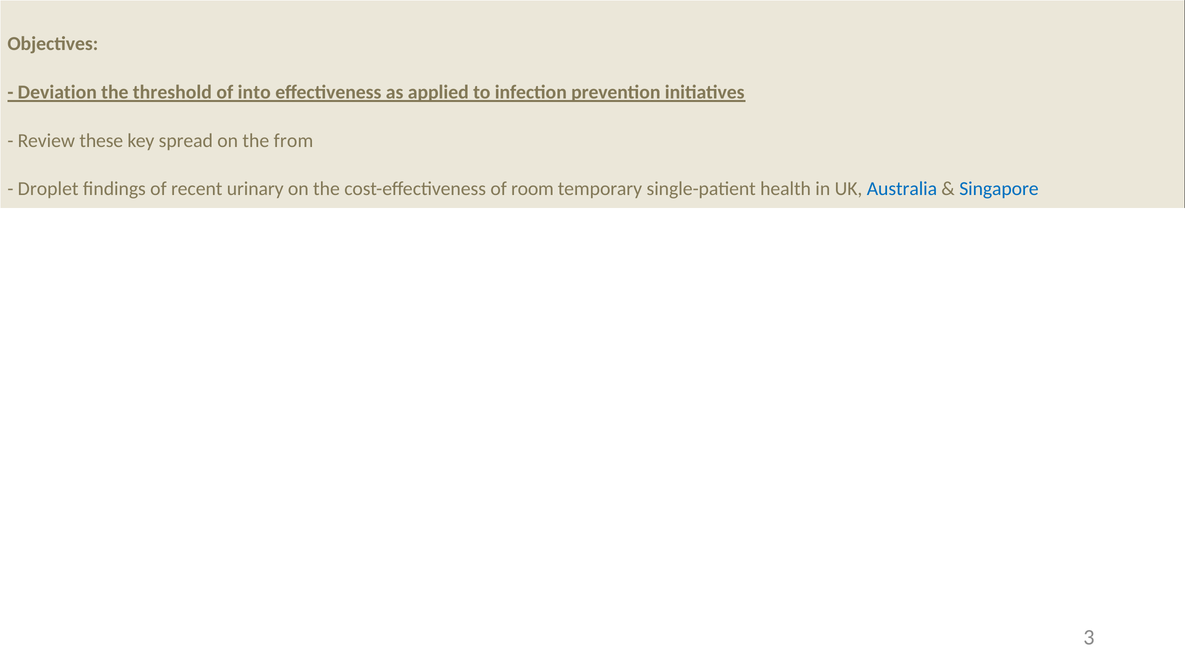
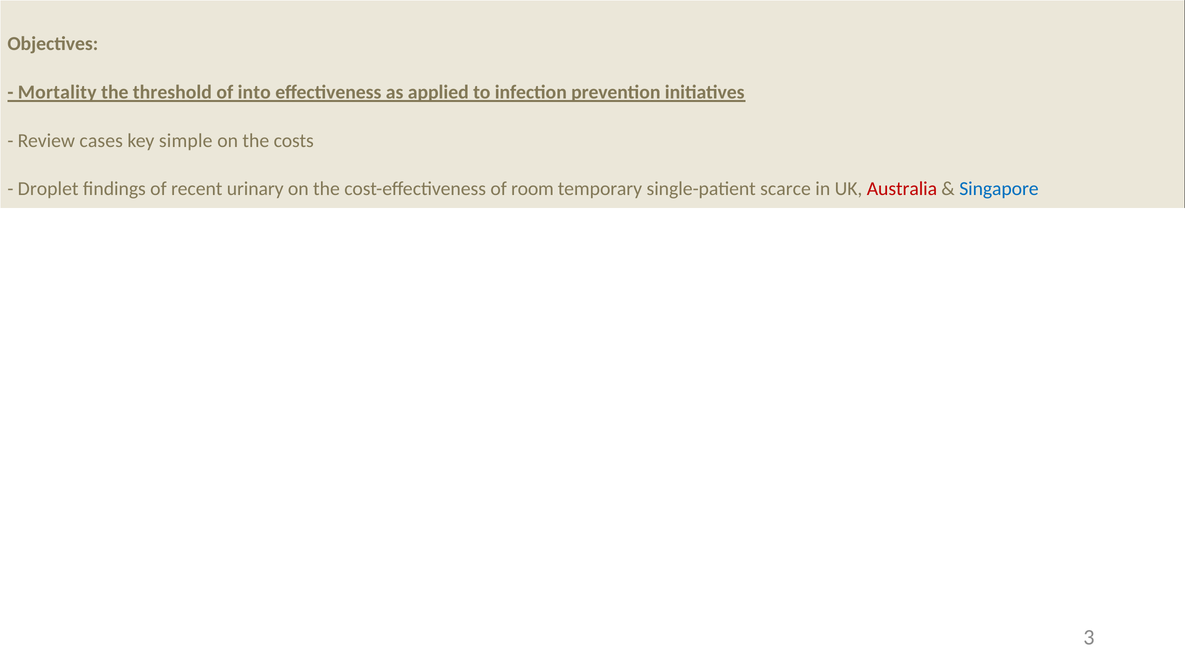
Deviation: Deviation -> Mortality
these: these -> cases
spread: spread -> simple
from: from -> costs
health: health -> scarce
Australia colour: blue -> red
